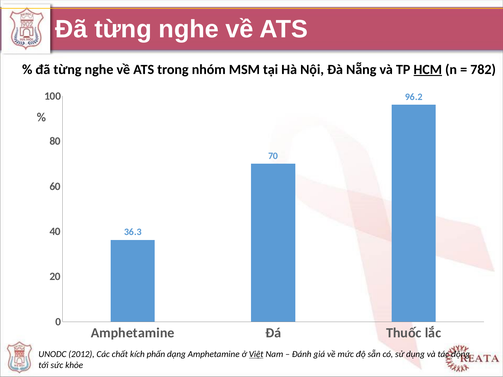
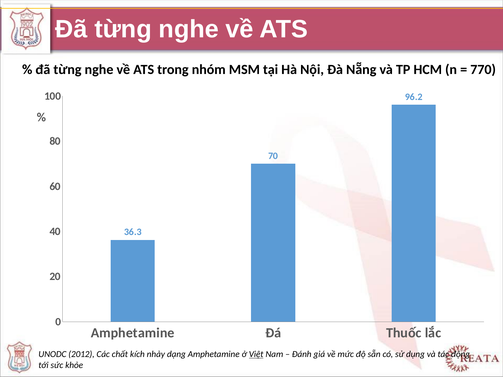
HCM underline: present -> none
782: 782 -> 770
phấn: phấn -> nhảy
